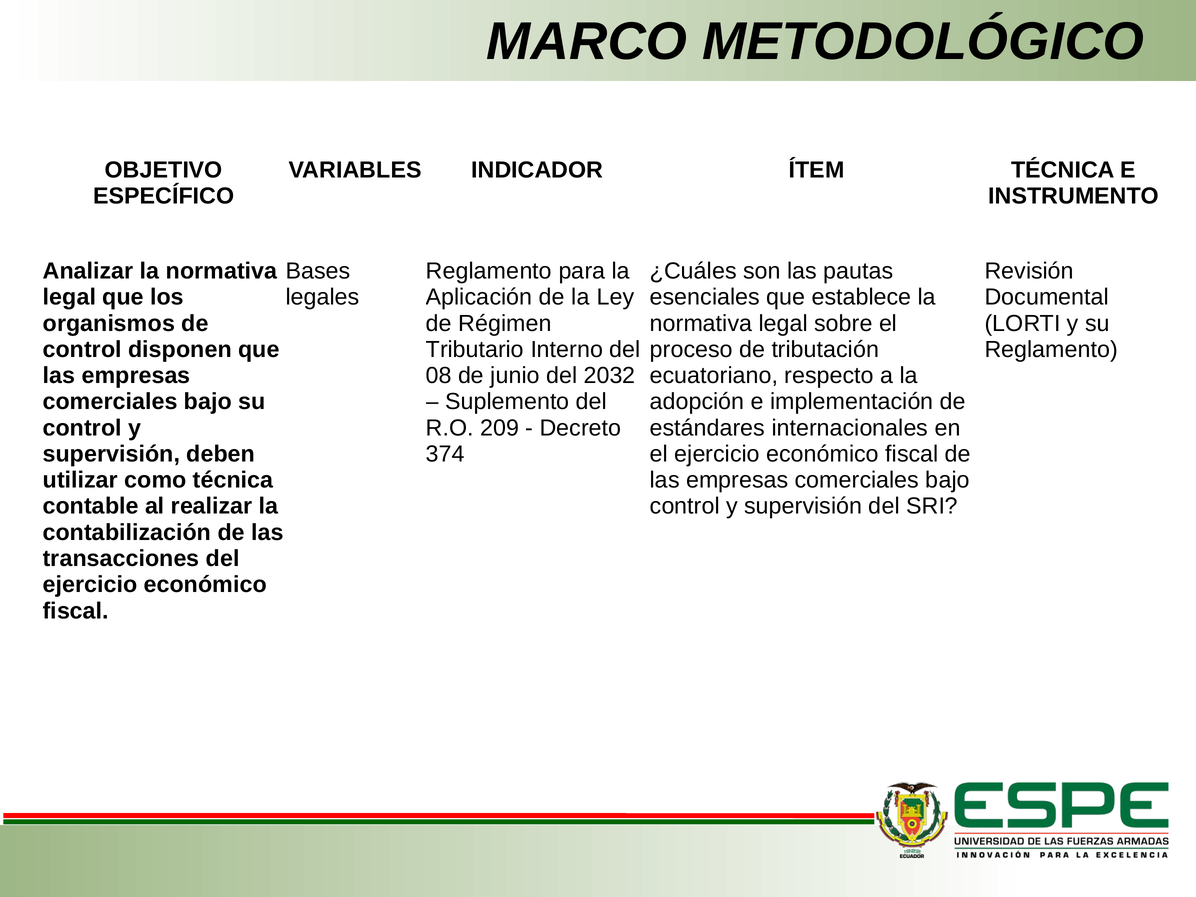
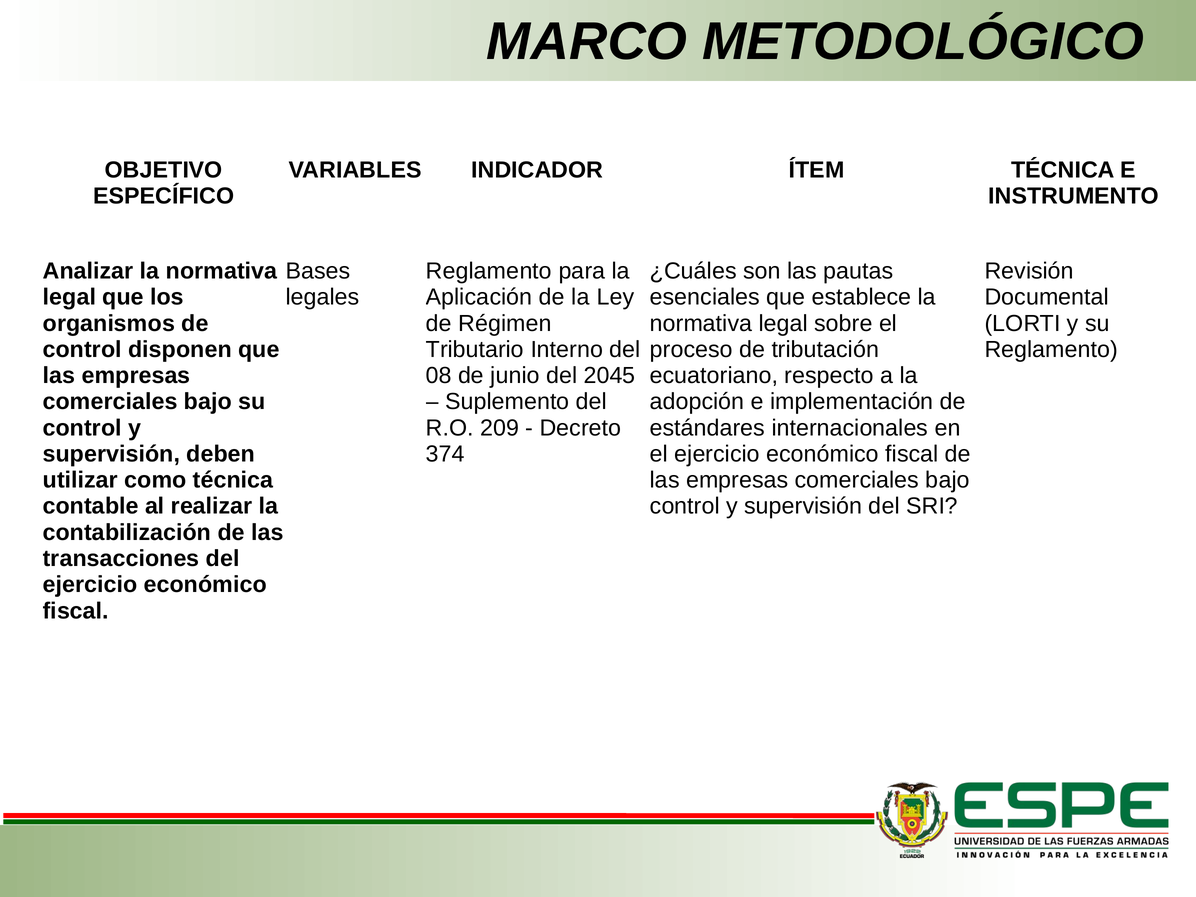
2032: 2032 -> 2045
